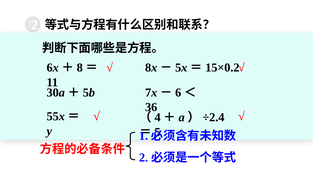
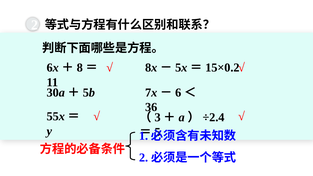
4: 4 -> 3
